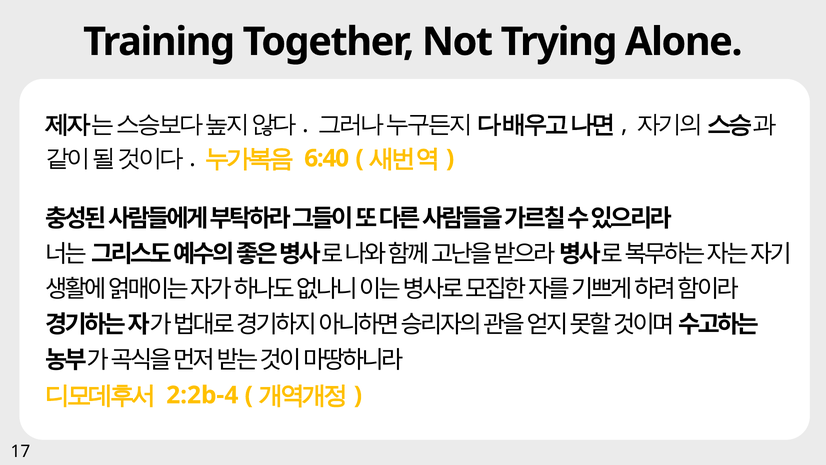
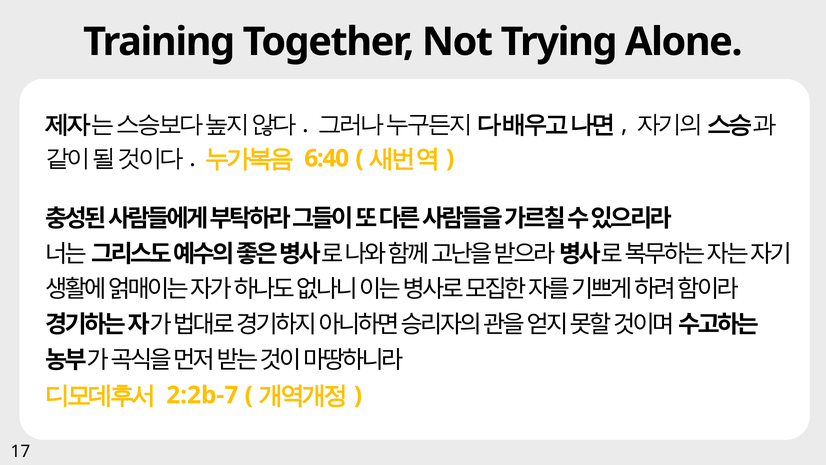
2:2b-4: 2:2b-4 -> 2:2b-7
